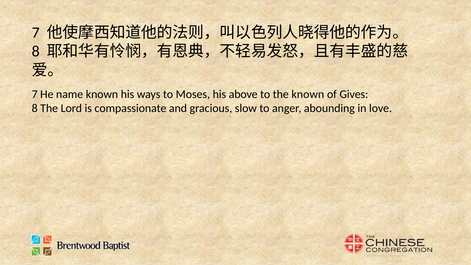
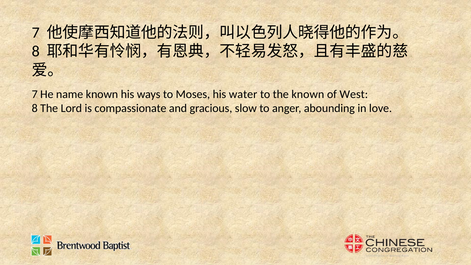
above: above -> water
Gives: Gives -> West
